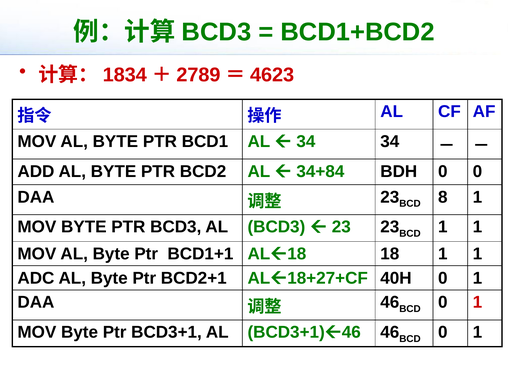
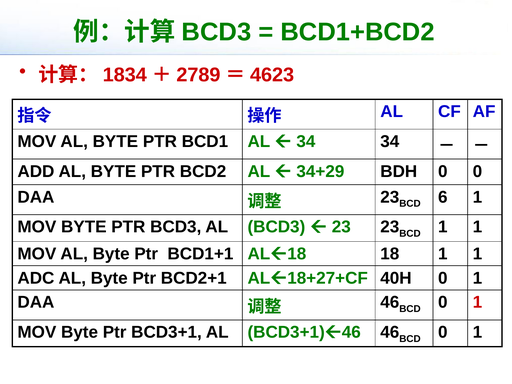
34+84: 34+84 -> 34+29
8: 8 -> 6
